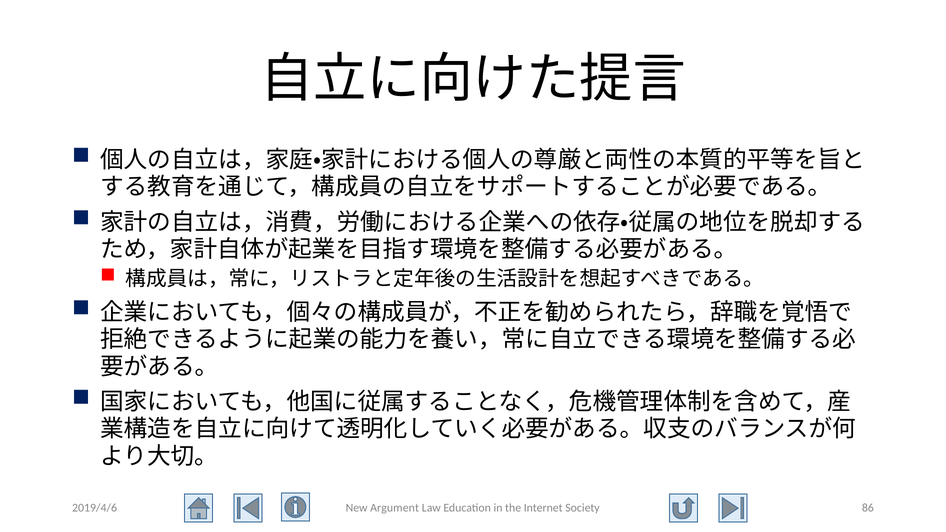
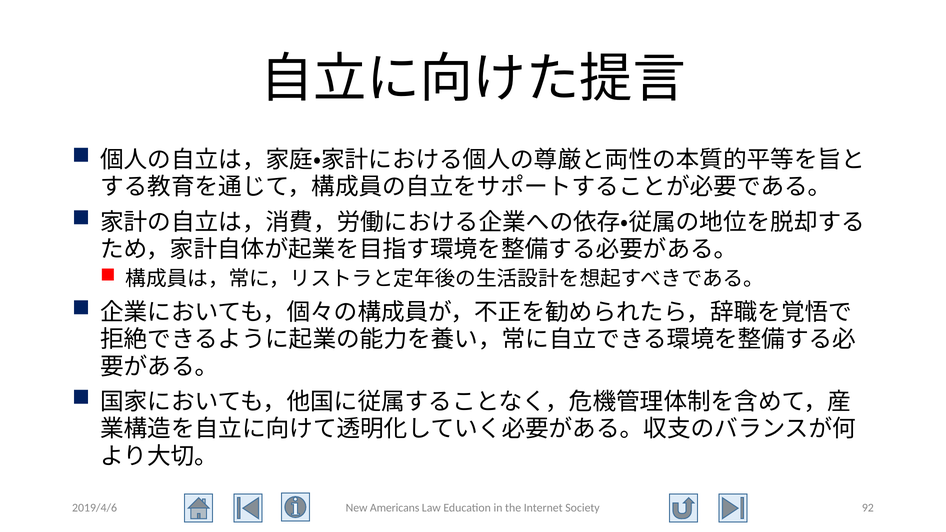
Argument: Argument -> Americans
86: 86 -> 92
